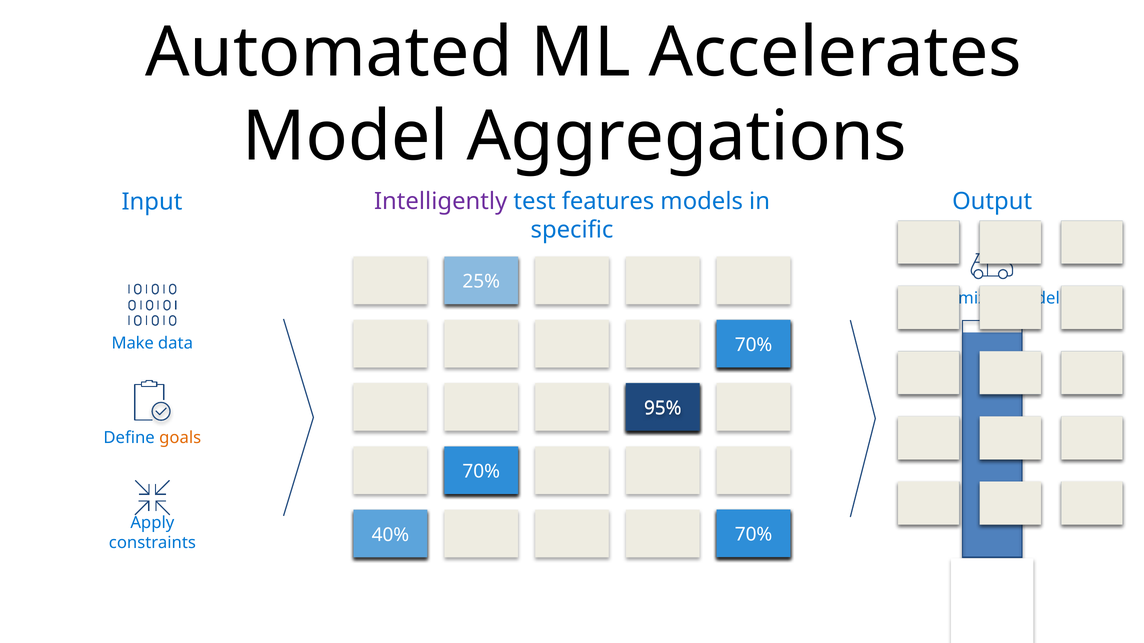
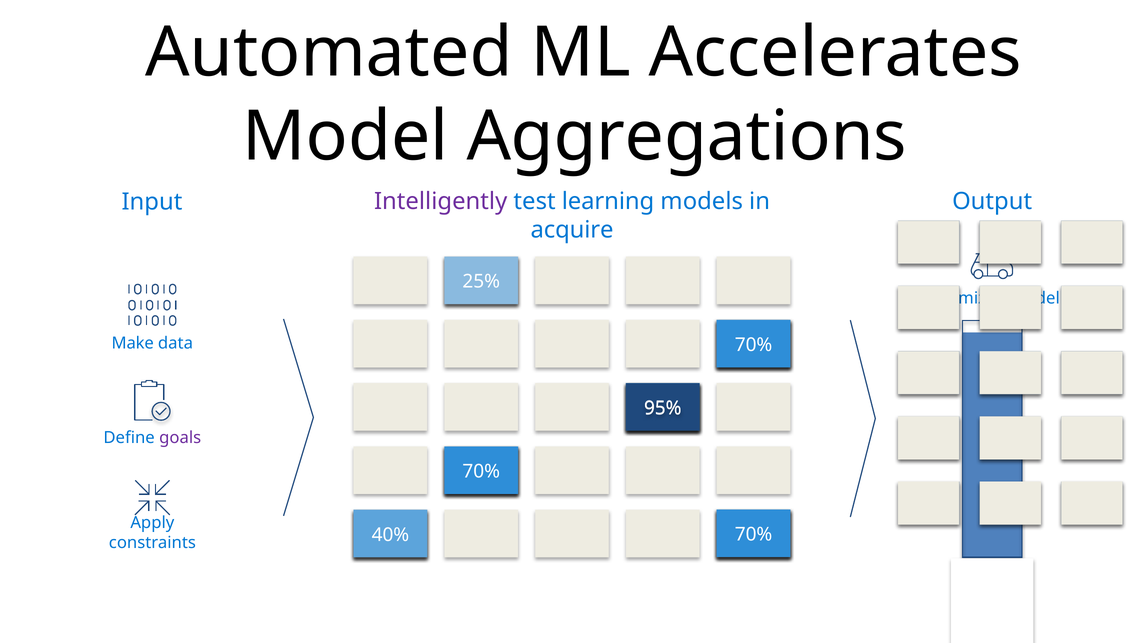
features: features -> learning
specific: specific -> acquire
goals colour: orange -> purple
